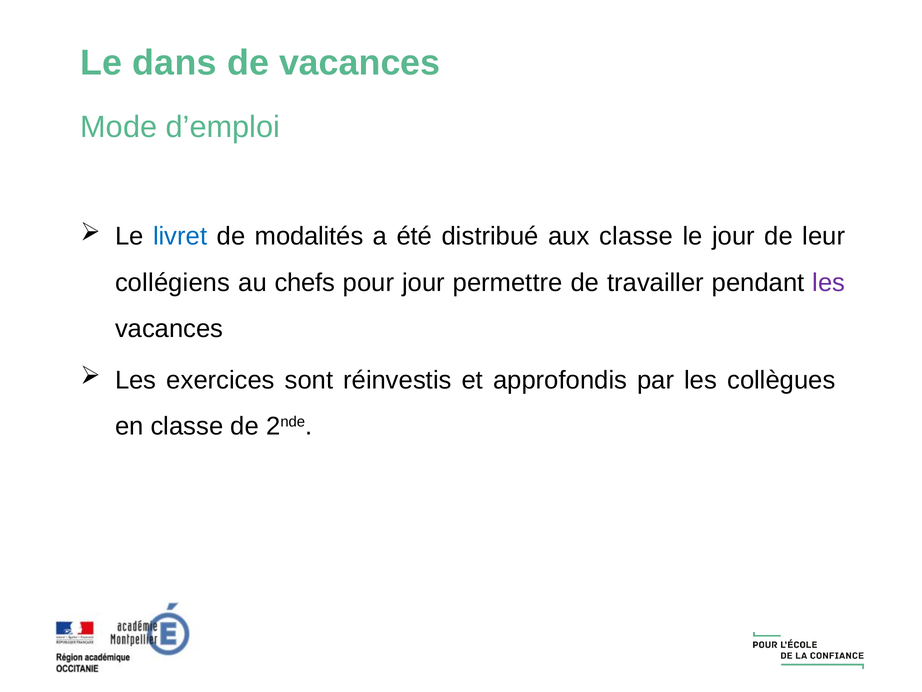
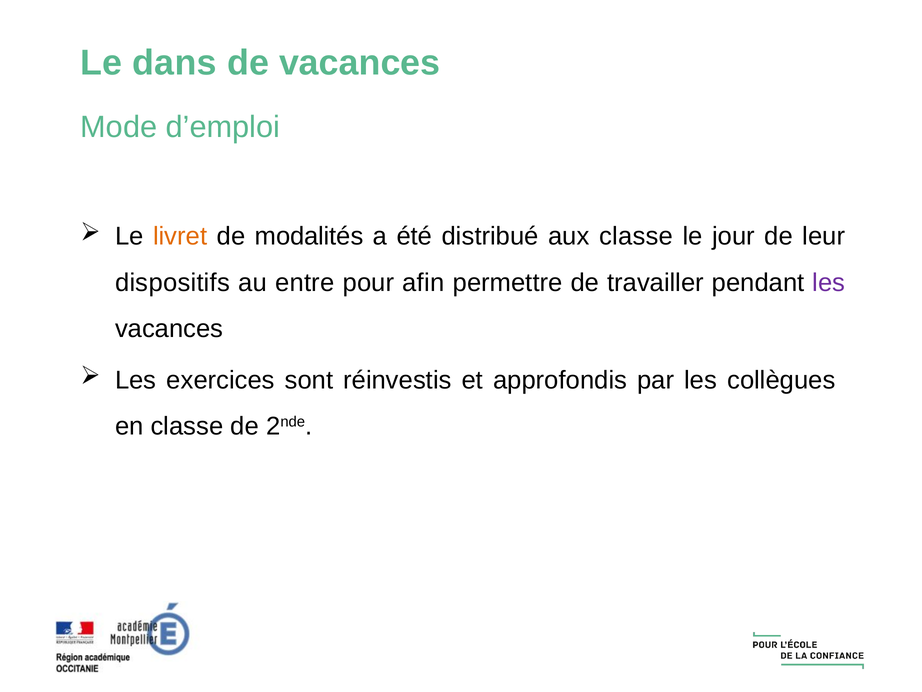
livret colour: blue -> orange
collégiens: collégiens -> dispositifs
chefs: chefs -> entre
pour jour: jour -> afin
